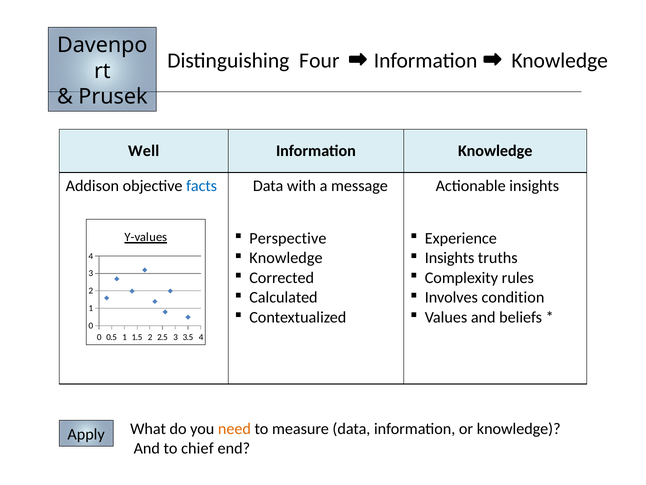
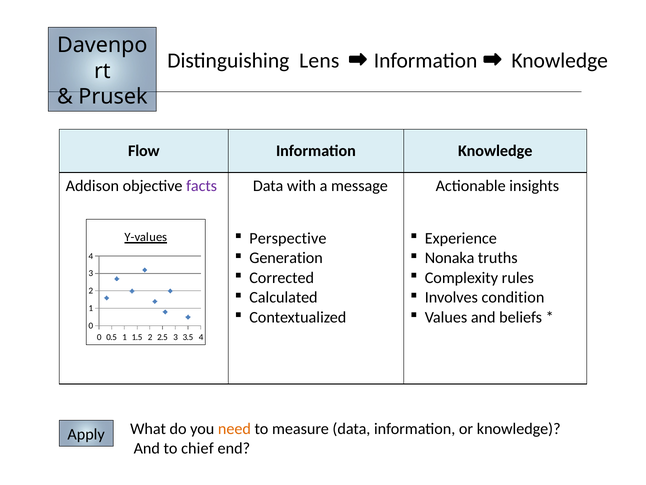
Four: Four -> Lens
Well: Well -> Flow
facts colour: blue -> purple
Knowledge at (286, 258): Knowledge -> Generation
Insights at (450, 258): Insights -> Nonaka
